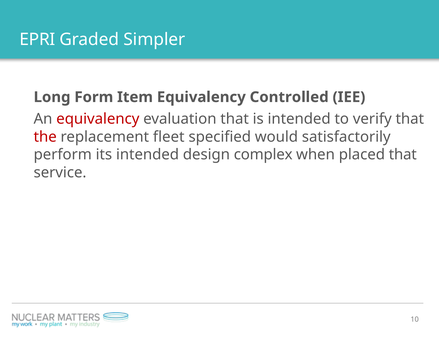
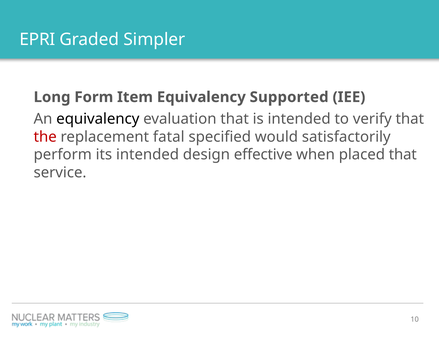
Controlled: Controlled -> Supported
equivalency at (98, 119) colour: red -> black
fleet: fleet -> fatal
complex: complex -> effective
